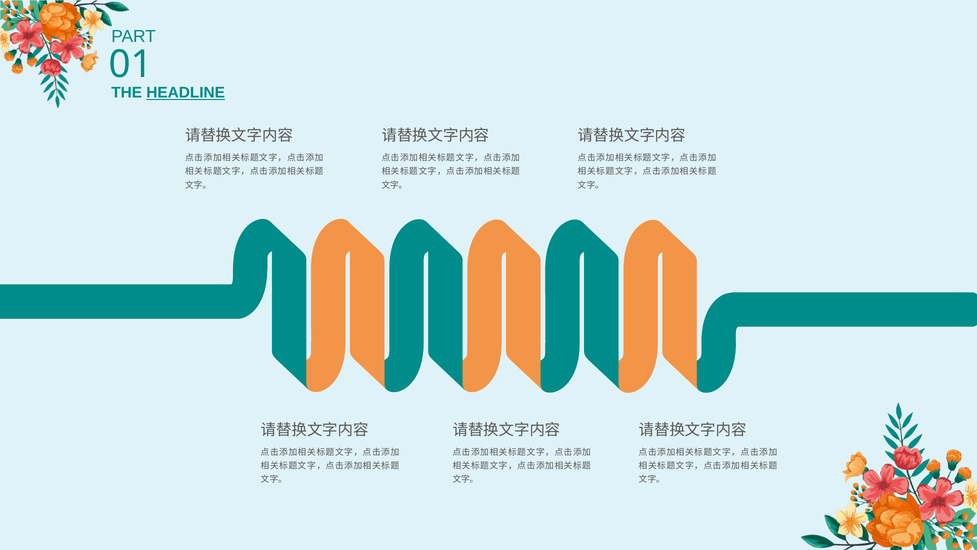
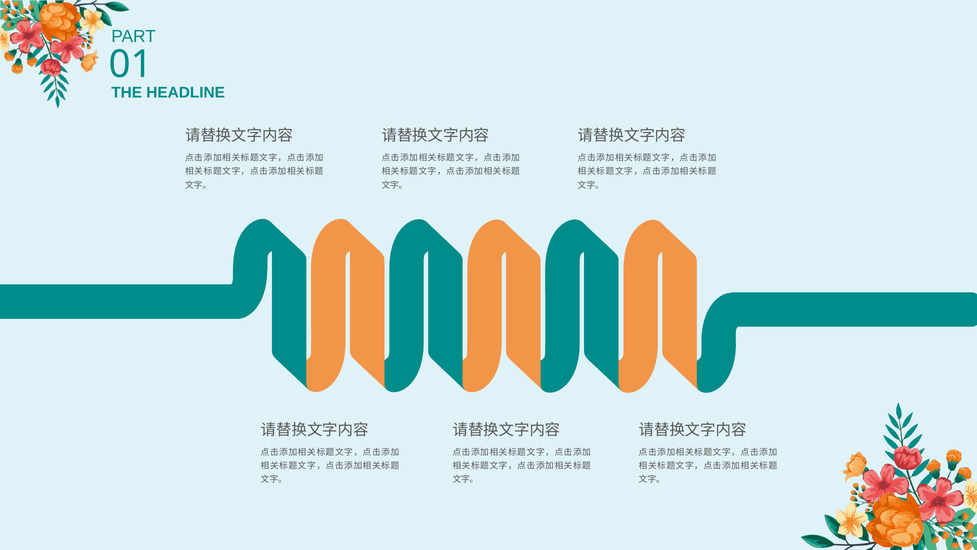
HEADLINE underline: present -> none
